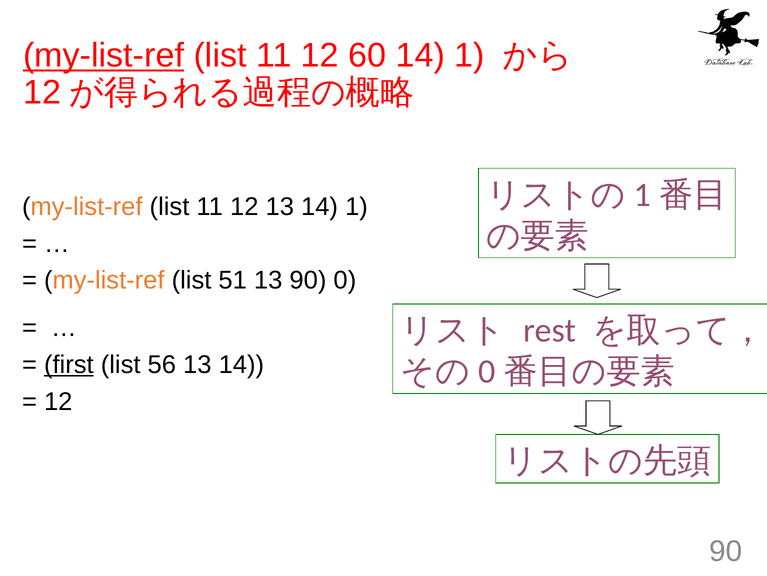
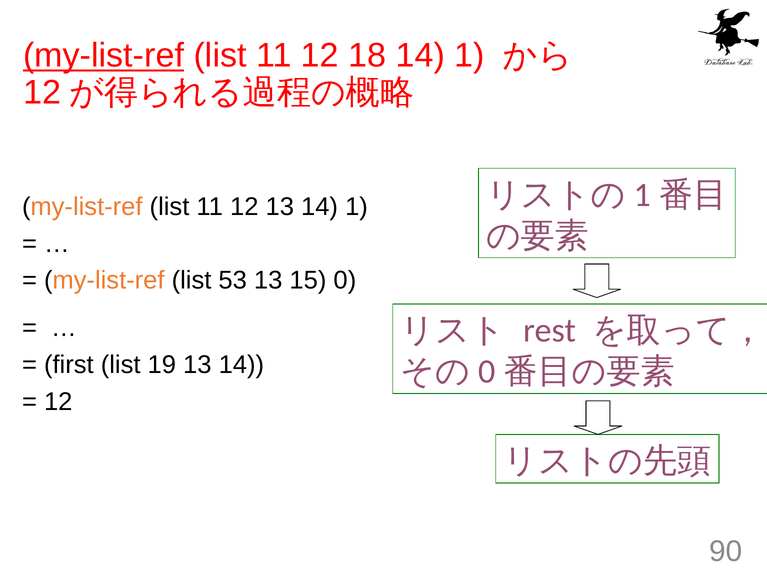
60: 60 -> 18
51: 51 -> 53
13 90: 90 -> 15
first underline: present -> none
56: 56 -> 19
